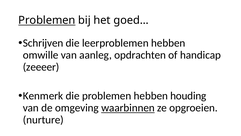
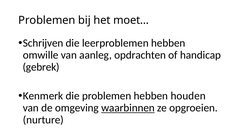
Problemen at (47, 20) underline: present -> none
goed…: goed… -> moet…
zeeeer: zeeeer -> gebrek
houding: houding -> houden
